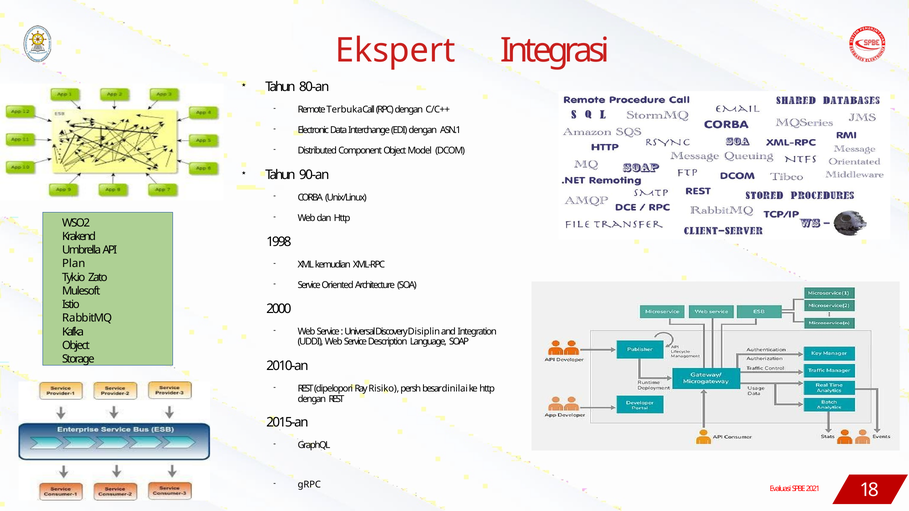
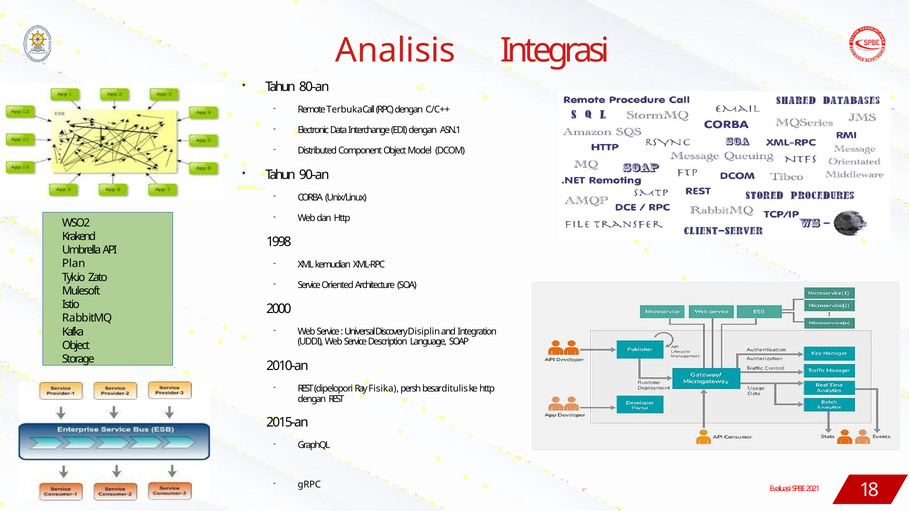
Ekspert: Ekspert -> Analisis
Risiko: Risiko -> Fisika
dinilai: dinilai -> ditulis
